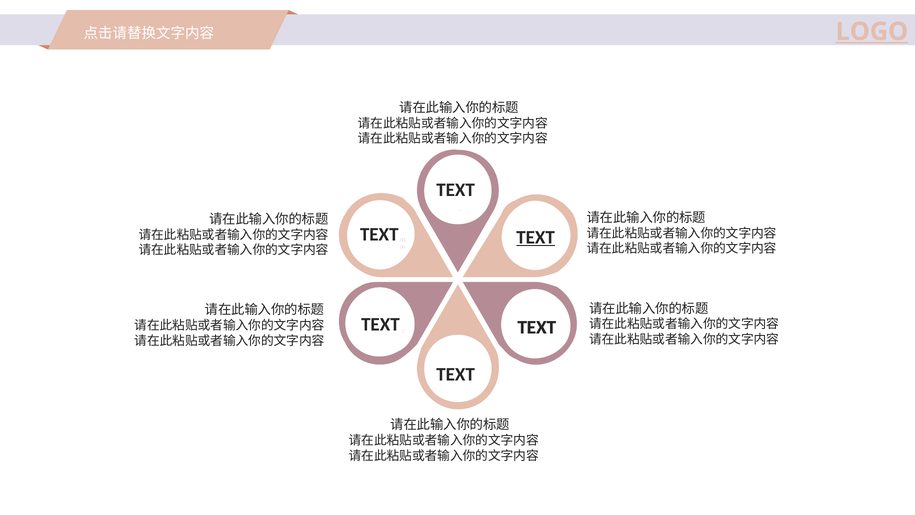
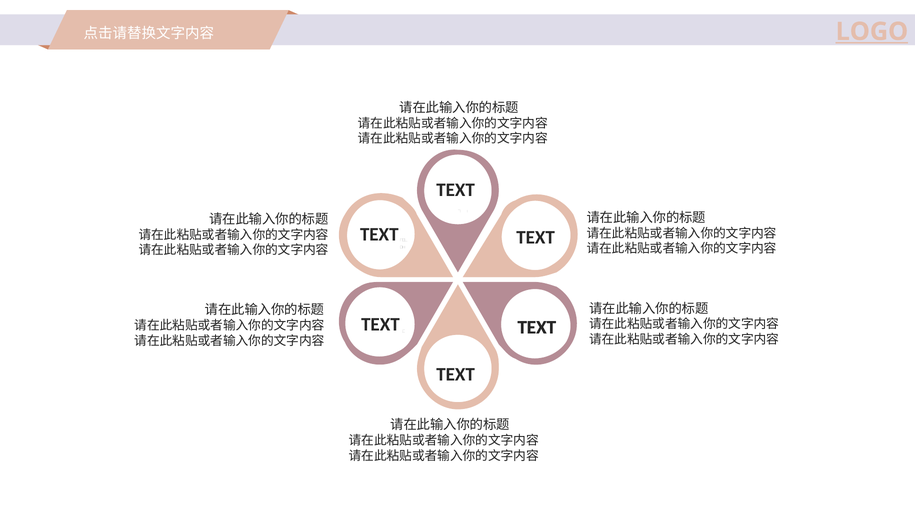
TEXT at (536, 237) underline: present -> none
